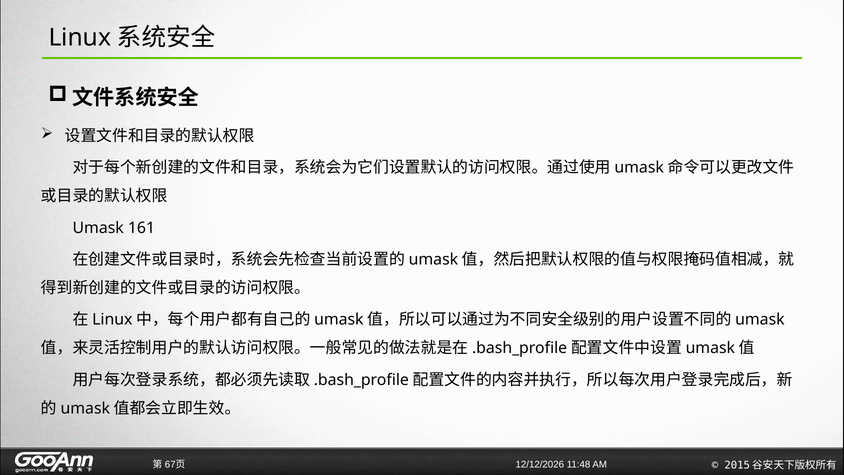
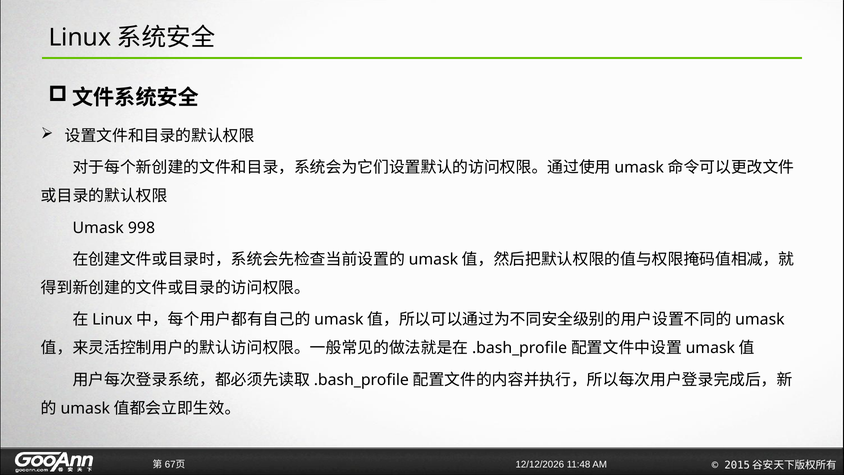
161: 161 -> 998
